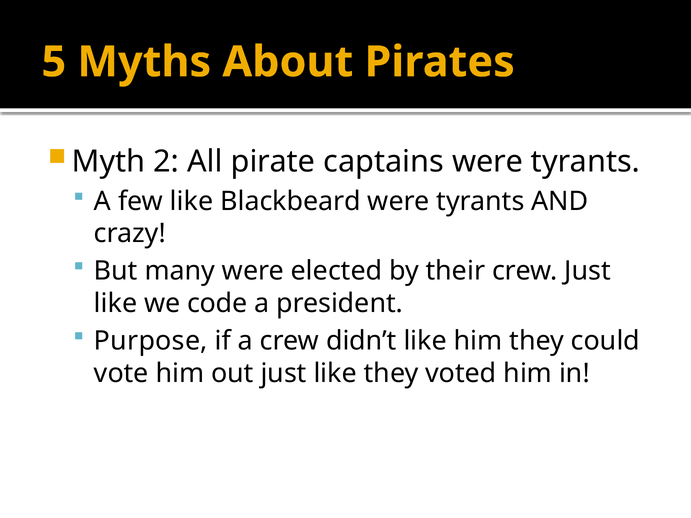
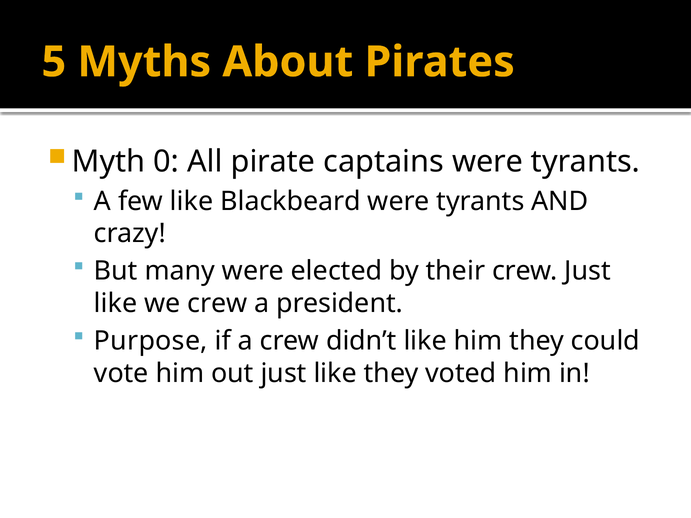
2: 2 -> 0
we code: code -> crew
